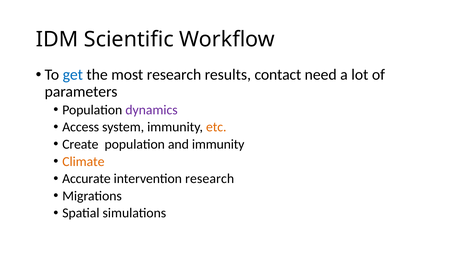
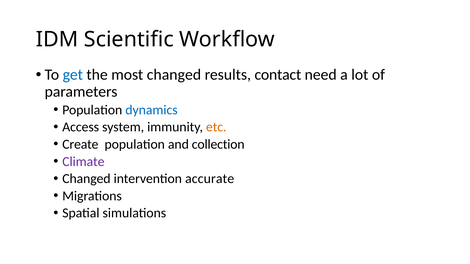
most research: research -> changed
dynamics colour: purple -> blue
and immunity: immunity -> collection
Climate colour: orange -> purple
Accurate at (86, 179): Accurate -> Changed
intervention research: research -> accurate
